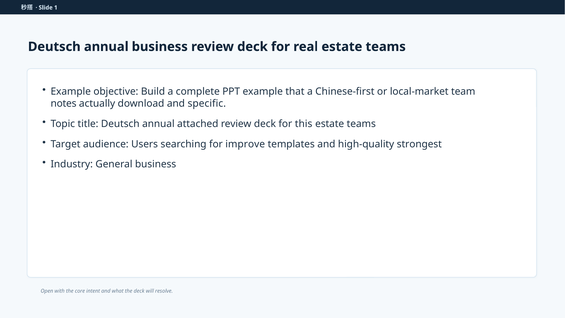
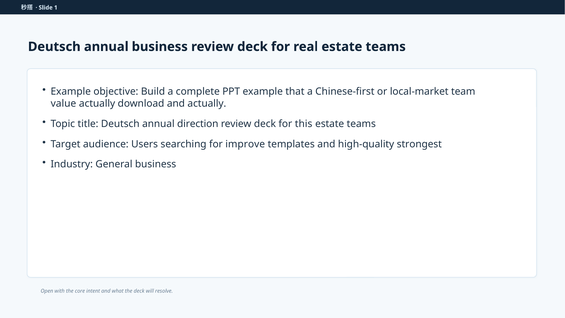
notes: notes -> value
and specific: specific -> actually
attached: attached -> direction
